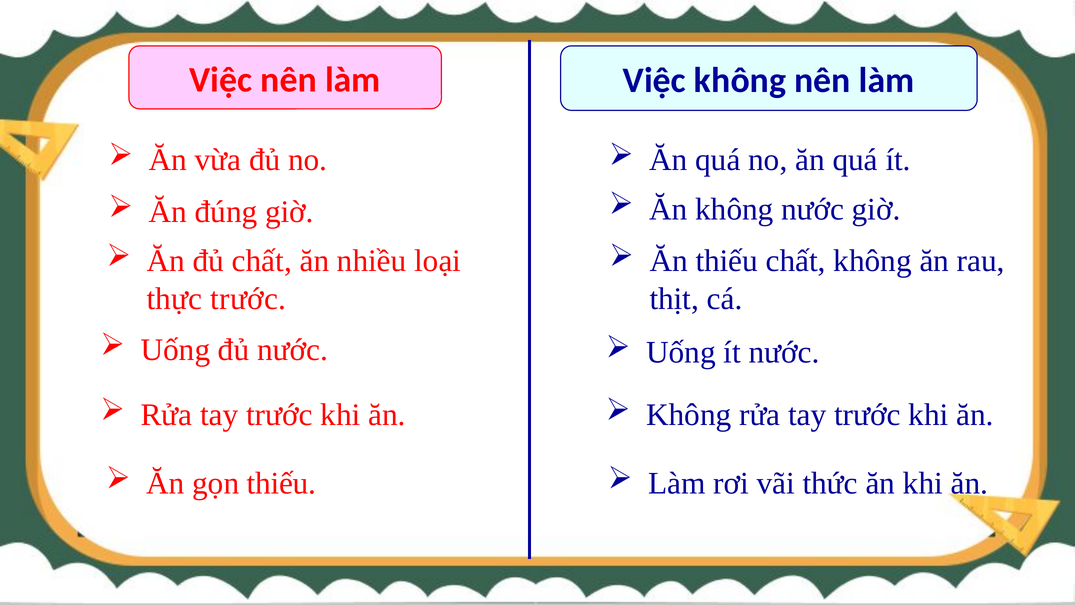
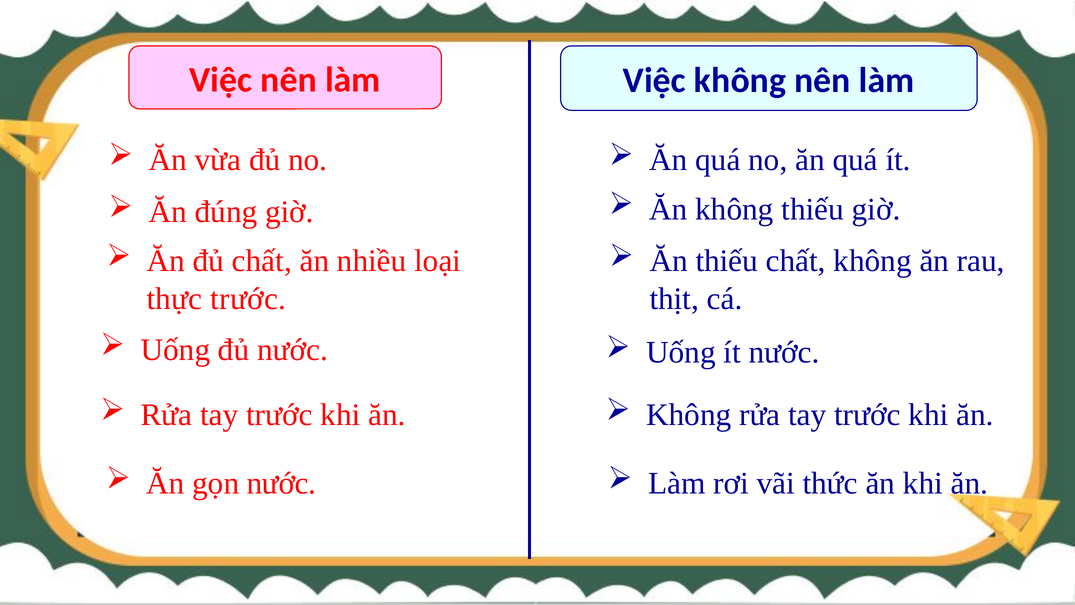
không nước: nước -> thiếu
gọn thiếu: thiếu -> nước
